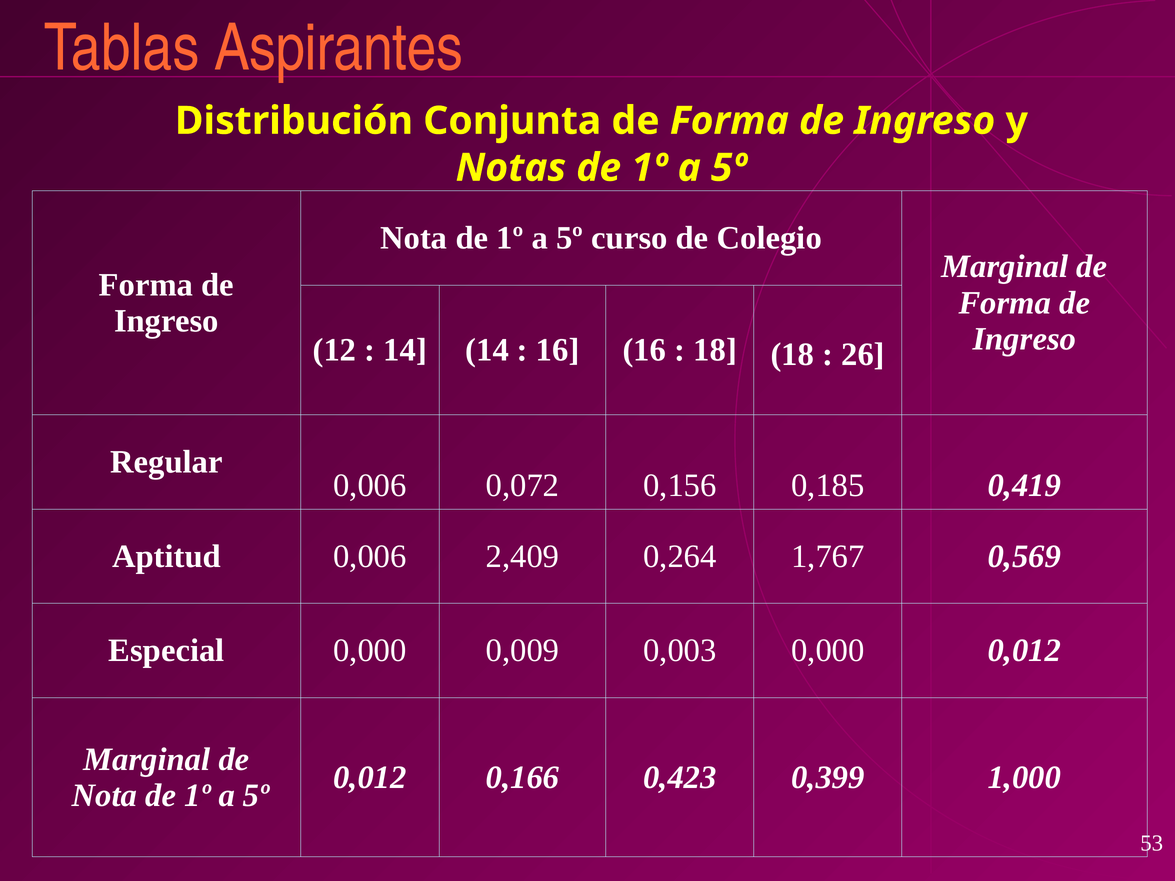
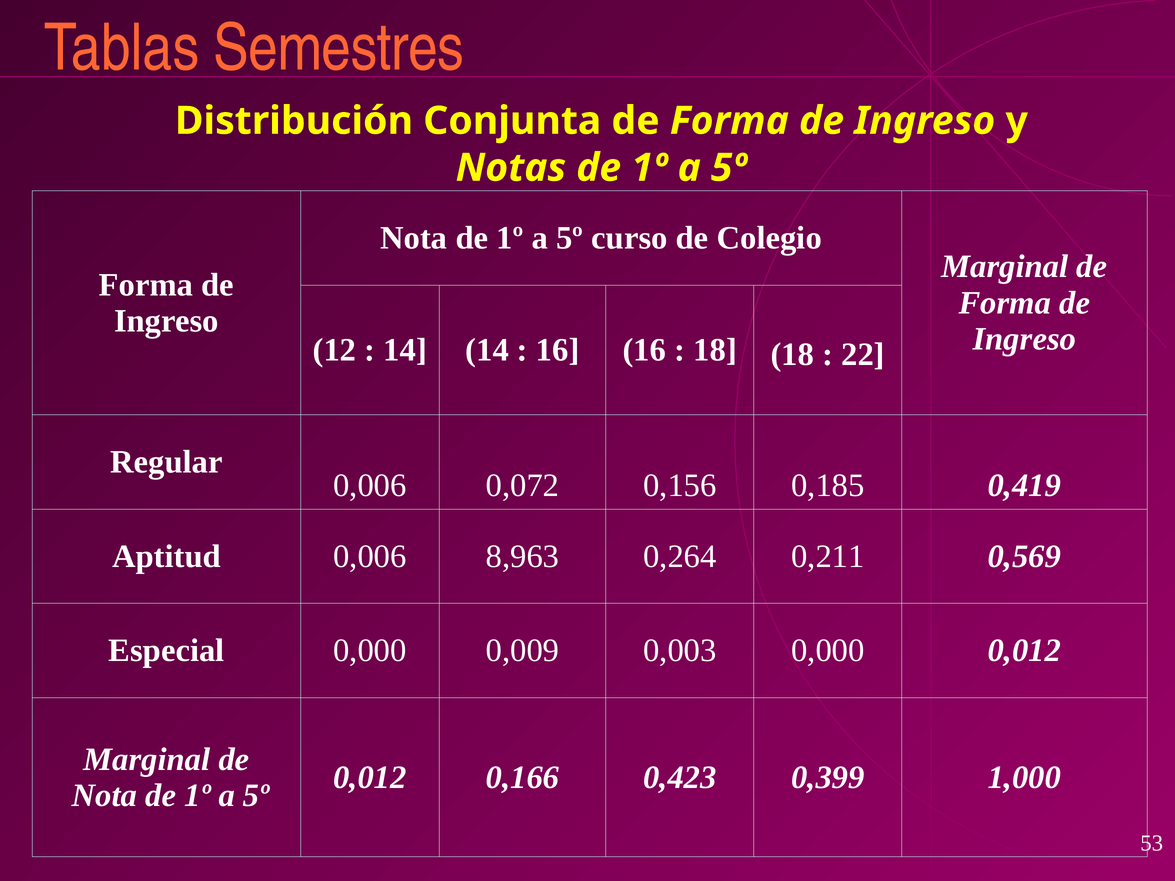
Aspirantes: Aspirantes -> Semestres
26: 26 -> 22
2,409: 2,409 -> 8,963
1,767: 1,767 -> 0,211
